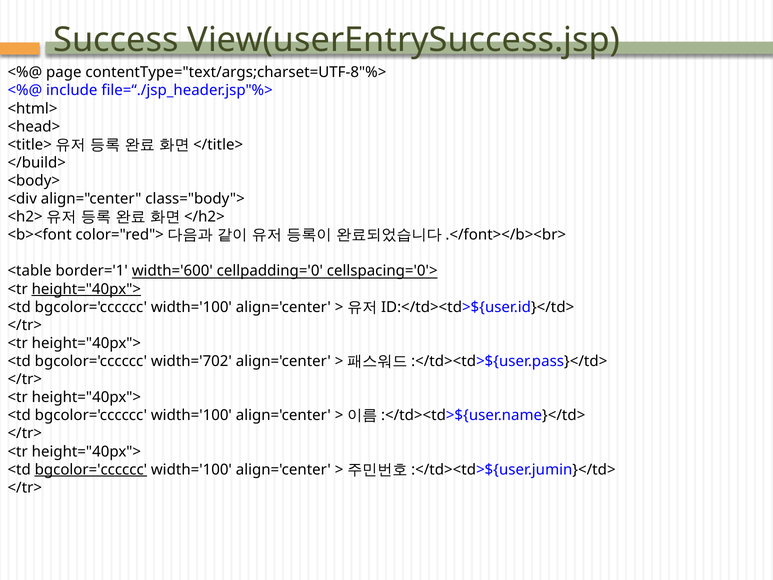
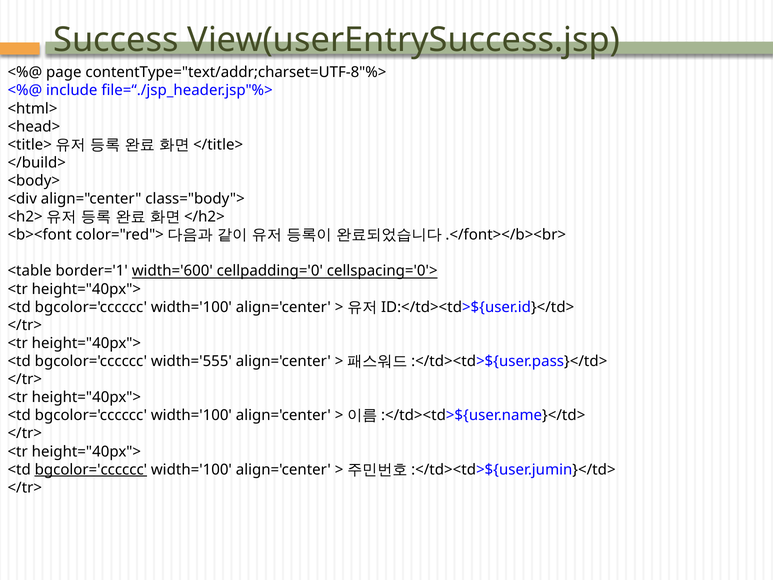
contentType="text/args;charset=UTF-8"%>: contentType="text/args;charset=UTF-8"%> -> contentType="text/addr;charset=UTF-8"%>
height="40px"> at (86, 289) underline: present -> none
width='702: width='702 -> width='555
